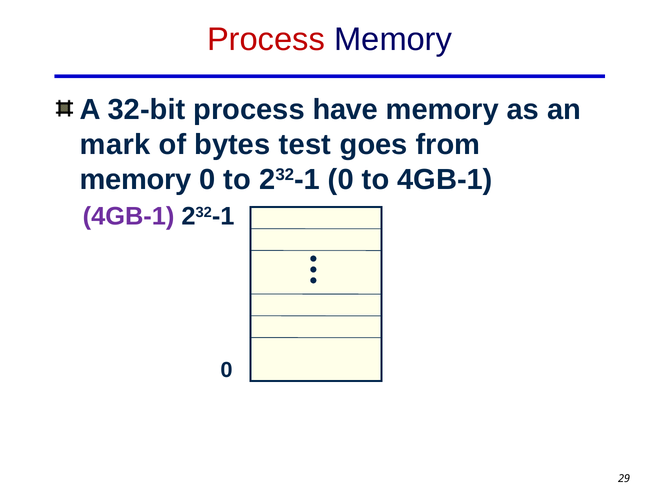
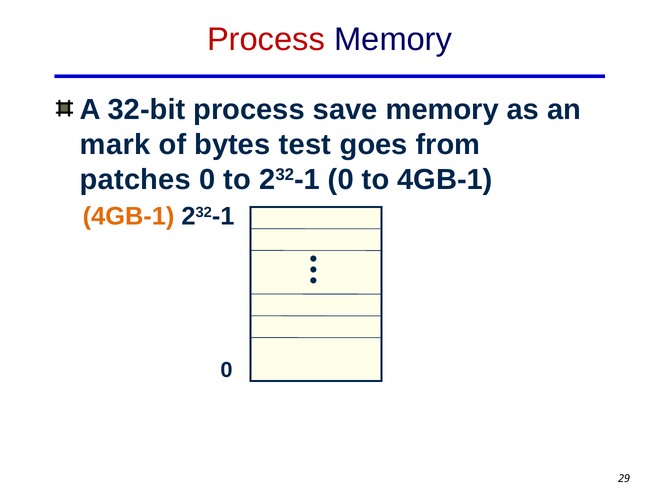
have: have -> save
memory at (136, 180): memory -> patches
4GB-1 at (129, 217) colour: purple -> orange
